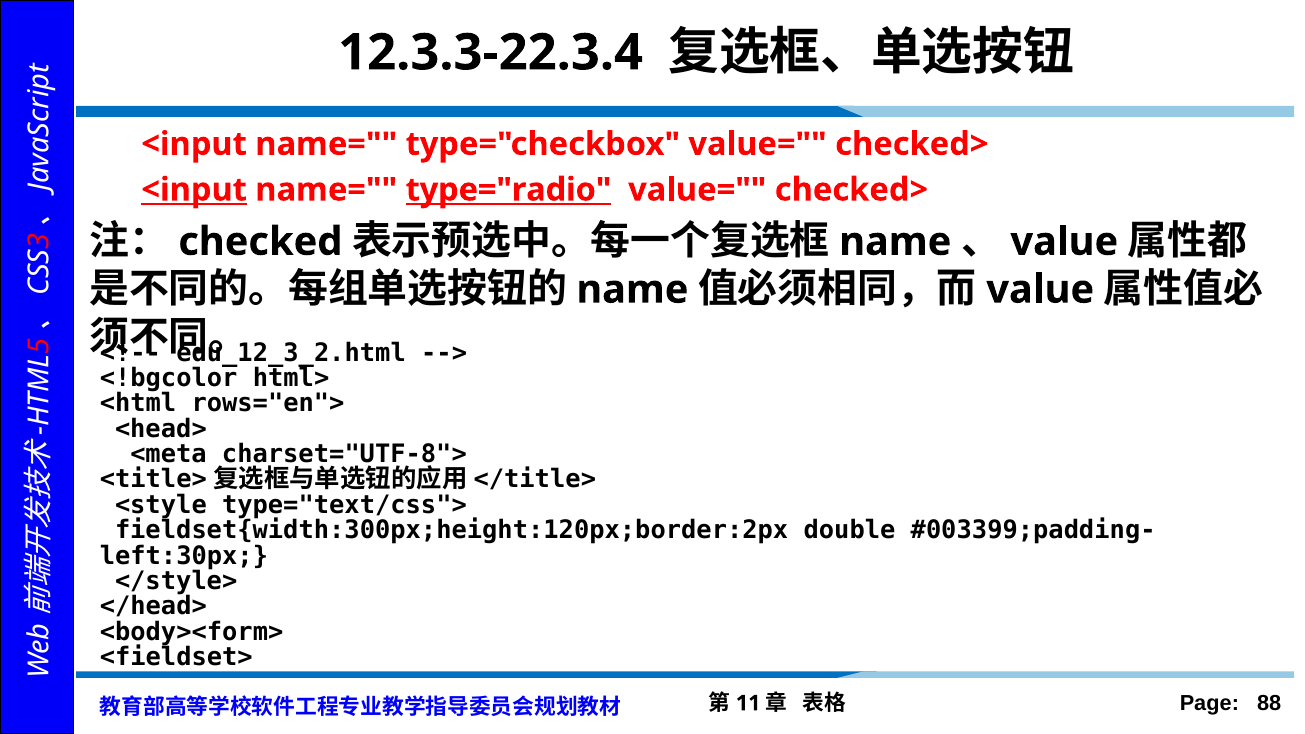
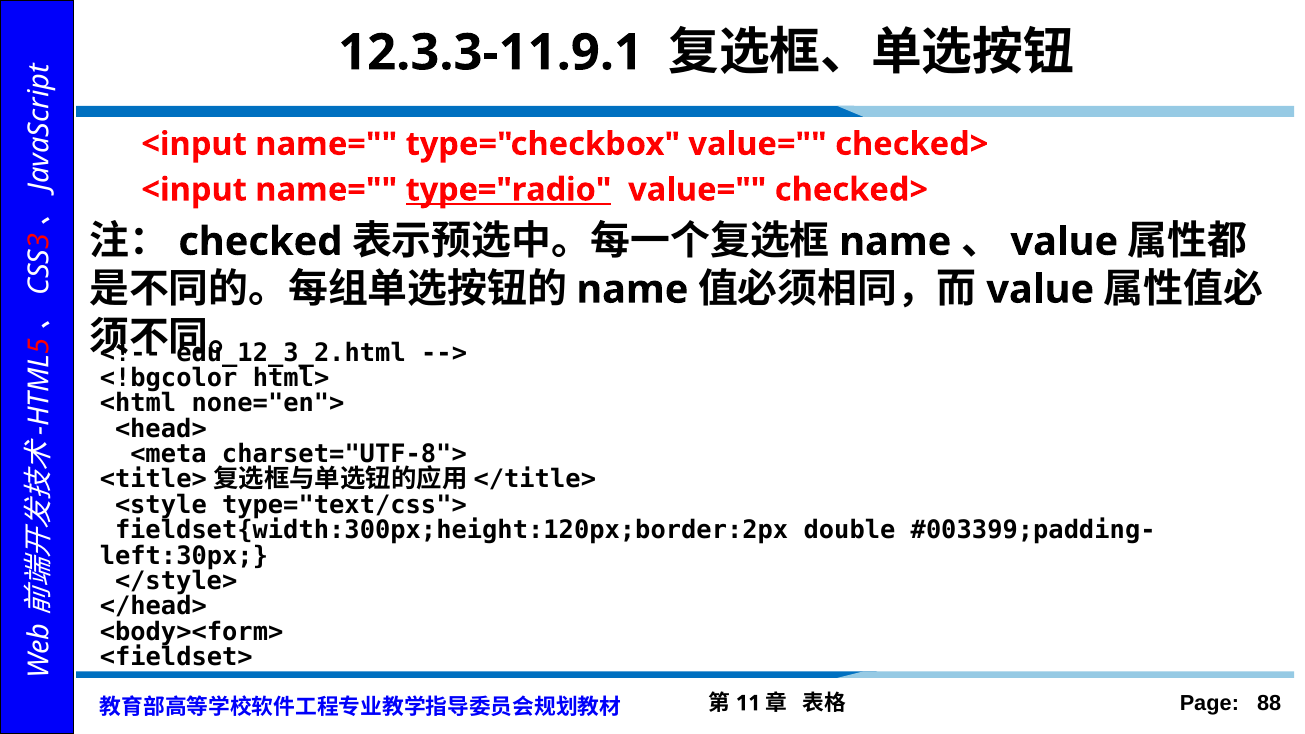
12.3.3-22.3.4: 12.3.3-22.3.4 -> 12.3.3-11.9.1
<input at (194, 190) underline: present -> none
rows="en">: rows="en"> -> none="en">
